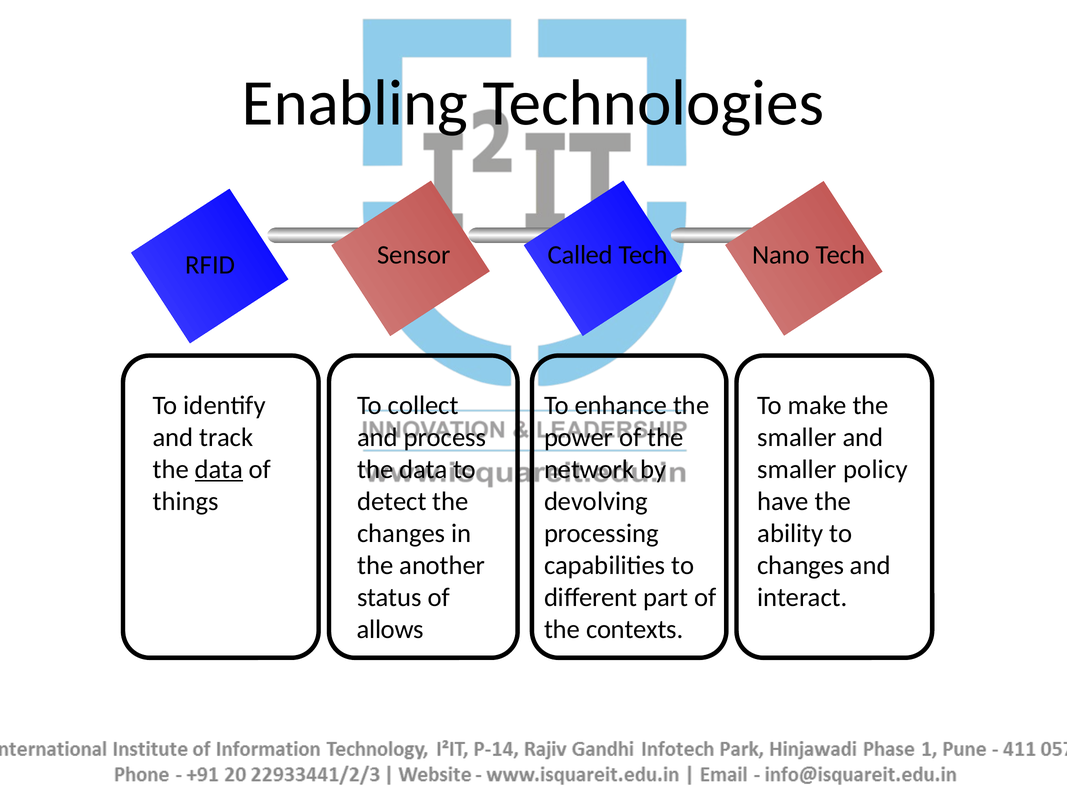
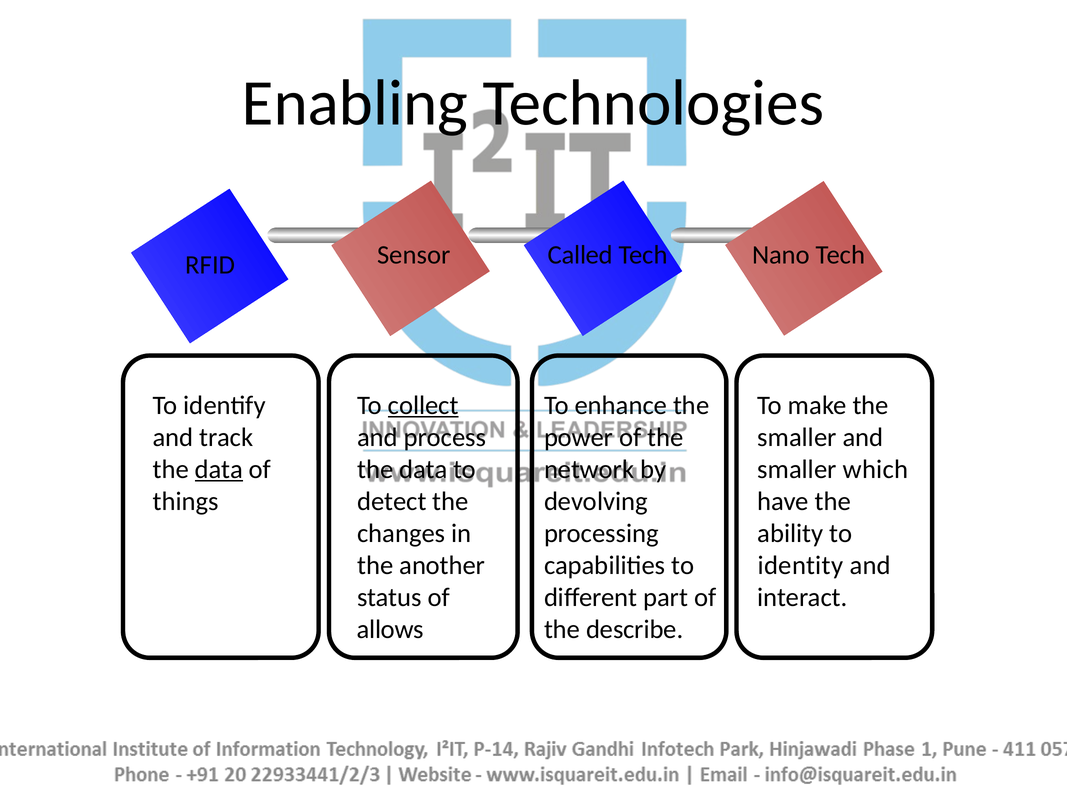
collect underline: none -> present
policy: policy -> which
changes at (801, 565): changes -> identity
contexts: contexts -> describe
